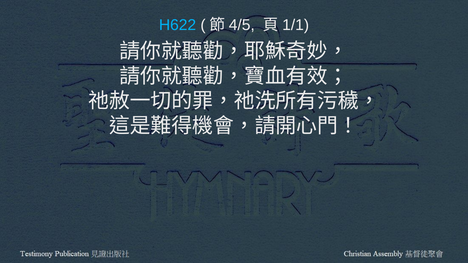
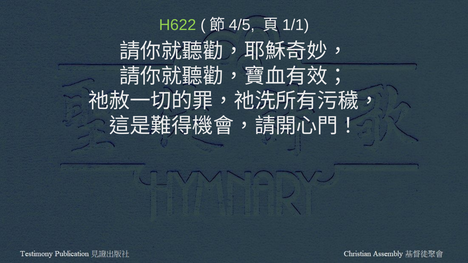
H622 colour: light blue -> light green
